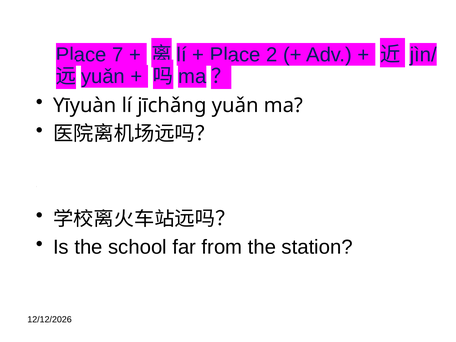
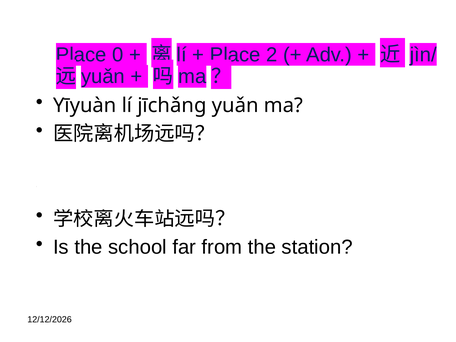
7: 7 -> 0
